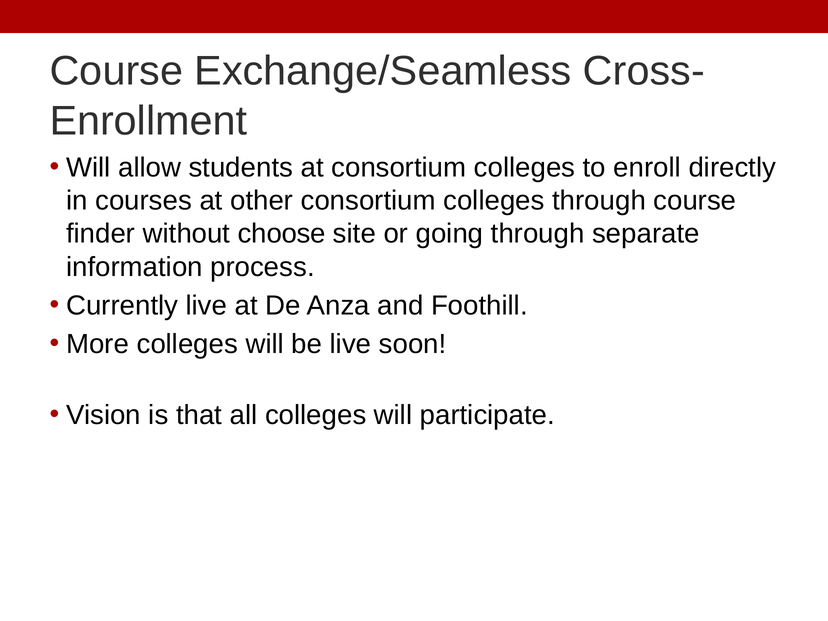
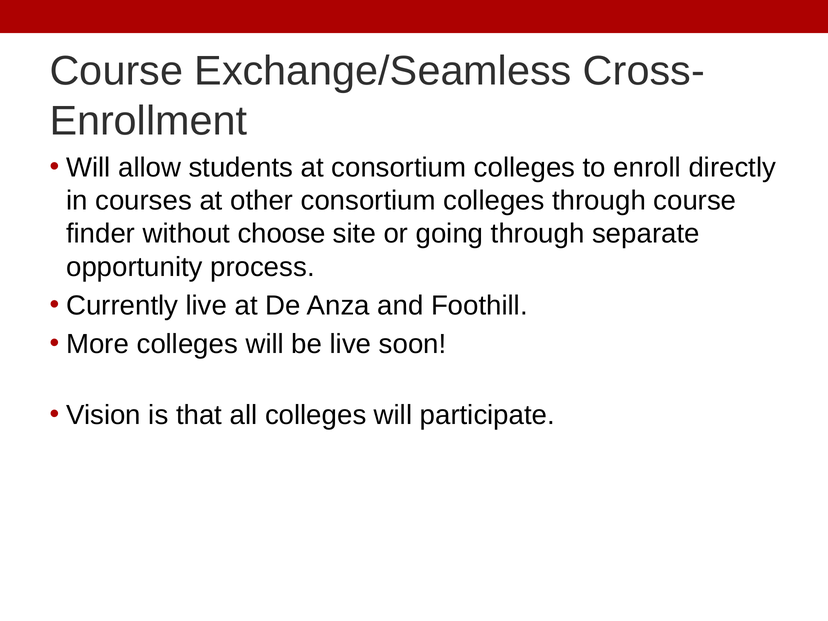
information: information -> opportunity
